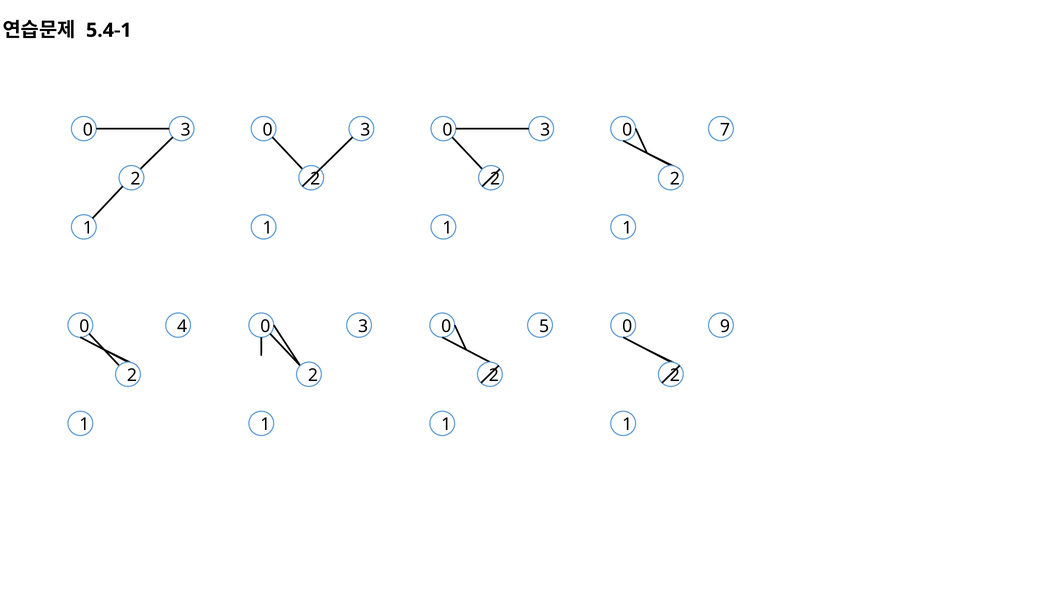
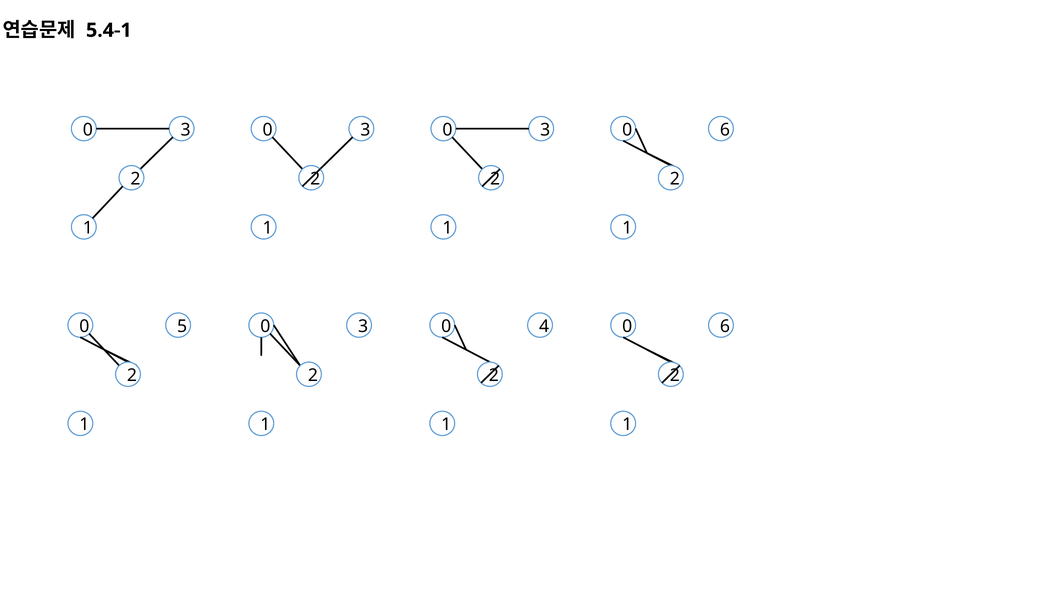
7 at (725, 130): 7 -> 6
4: 4 -> 5
5: 5 -> 4
9 at (725, 326): 9 -> 6
